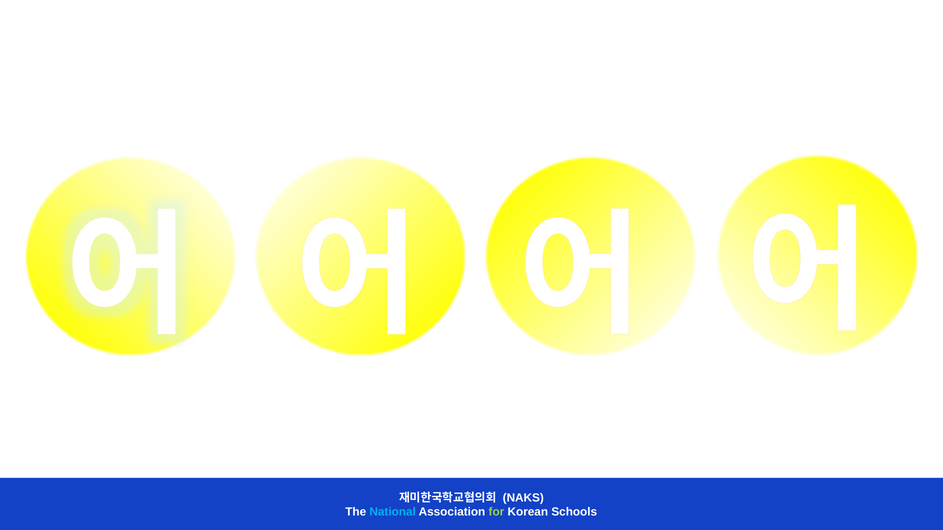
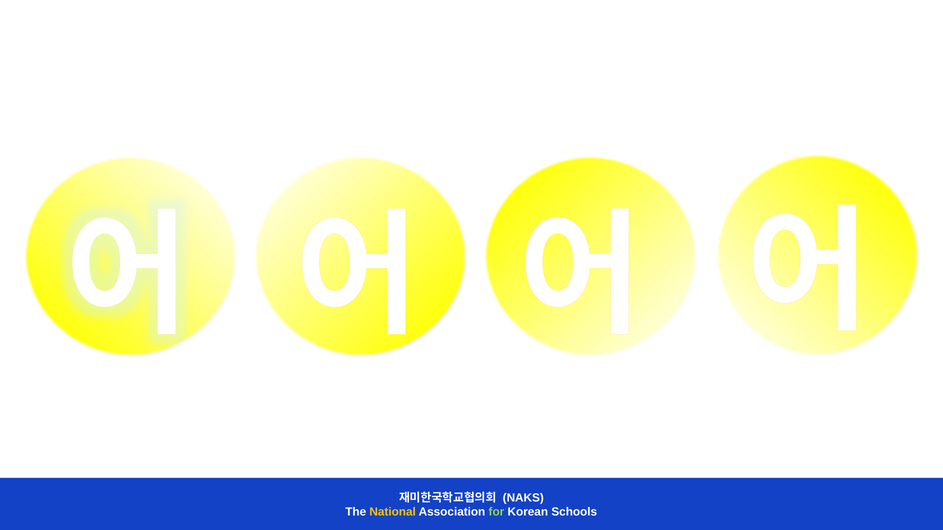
National colour: light blue -> yellow
